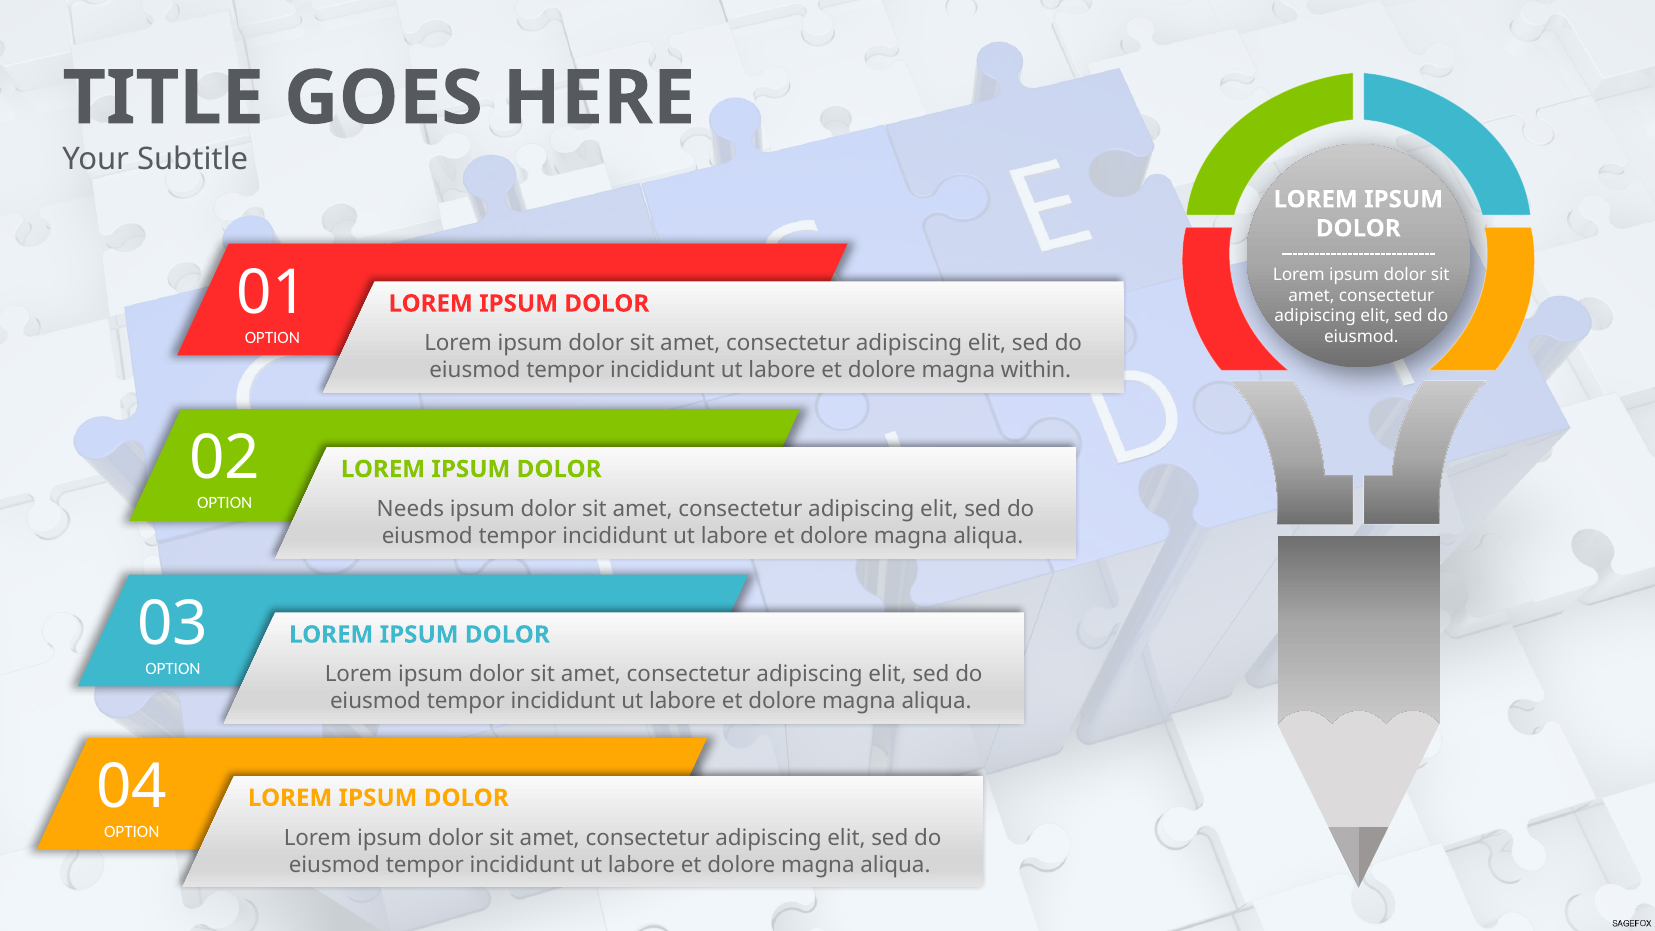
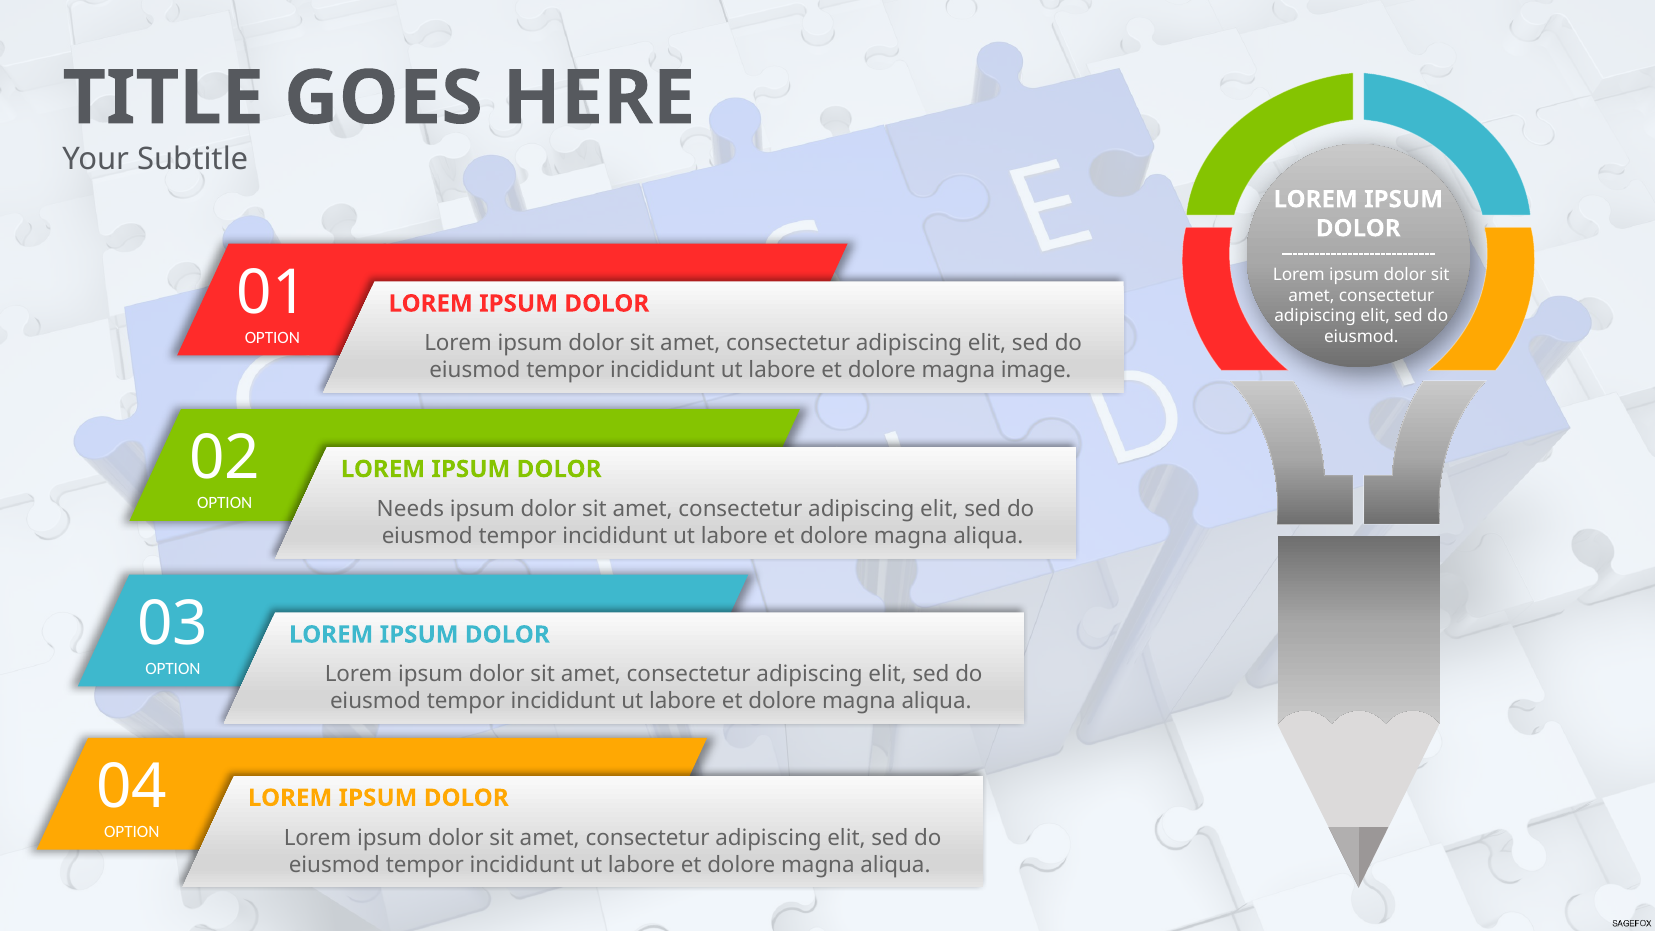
within: within -> image
